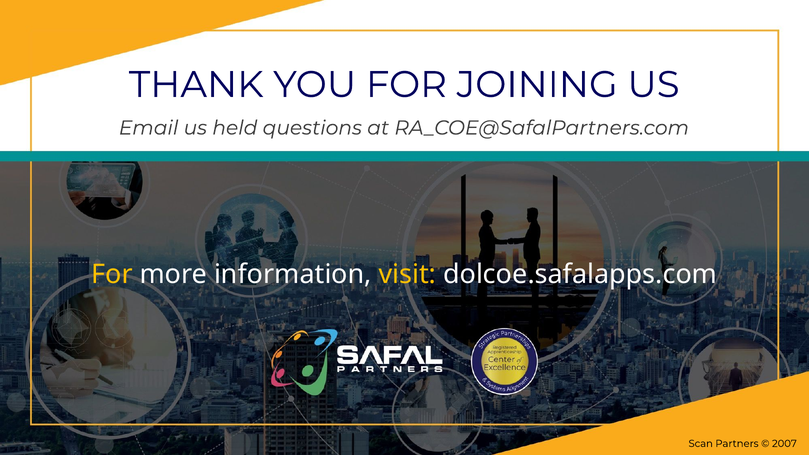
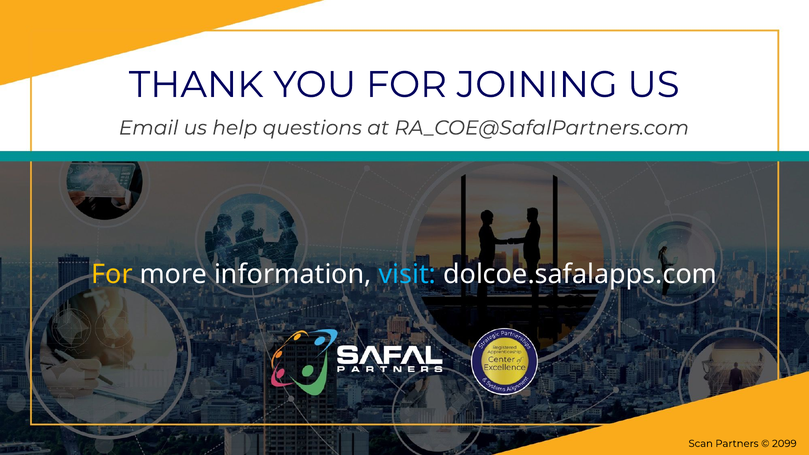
held: held -> help
visit colour: yellow -> light blue
2007: 2007 -> 2099
